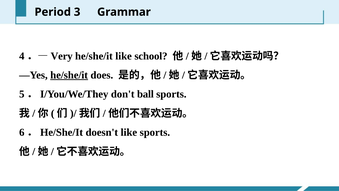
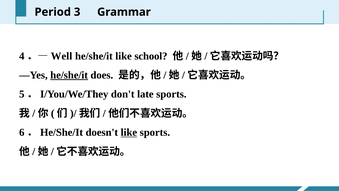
Very: Very -> Well
ball: ball -> late
like at (129, 132) underline: none -> present
